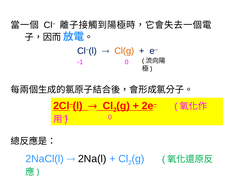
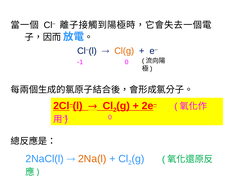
2Na(l colour: black -> orange
